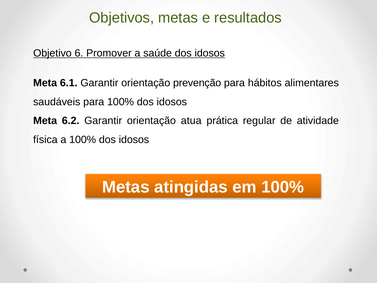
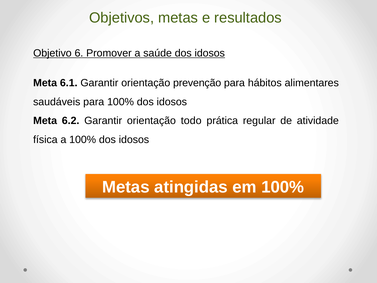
atua: atua -> todo
